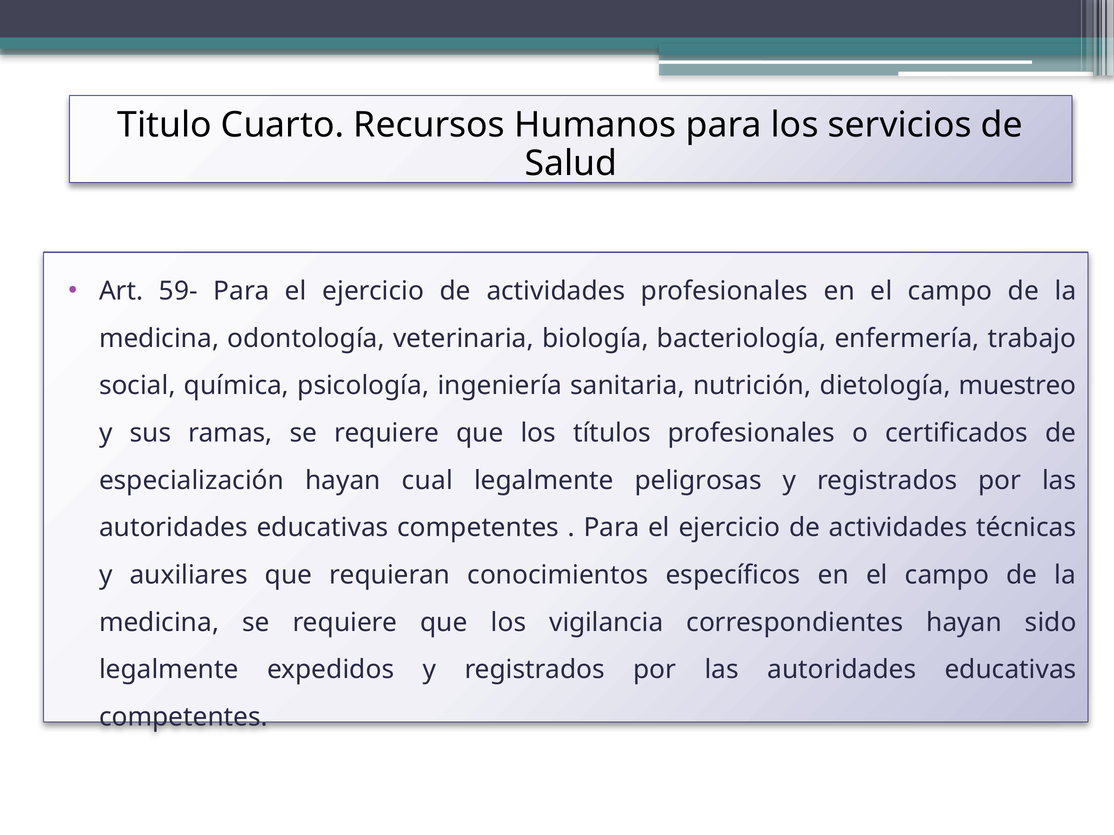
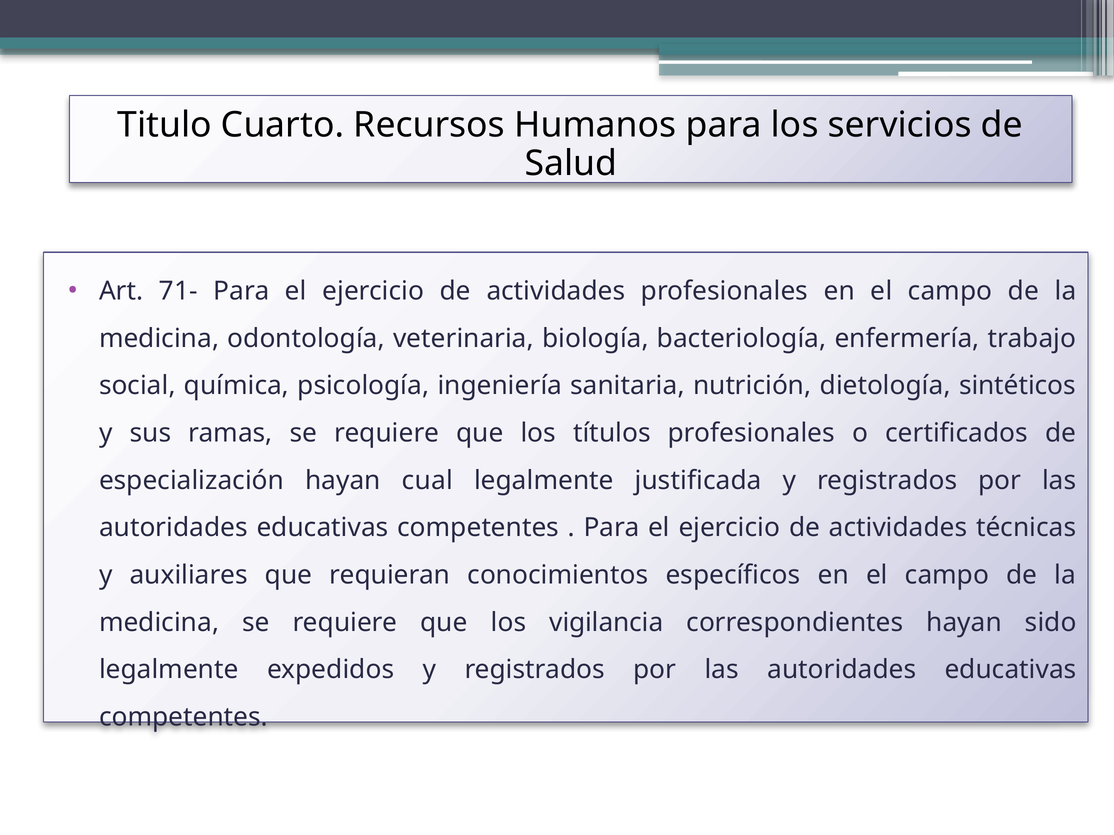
59-: 59- -> 71-
muestreo: muestreo -> sintéticos
peligrosas: peligrosas -> justificada
